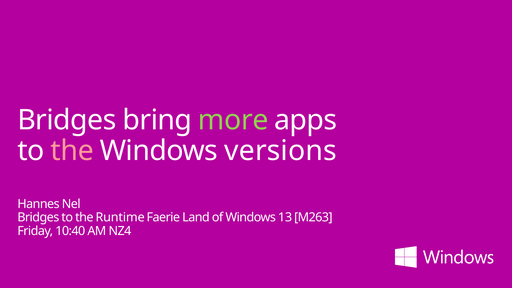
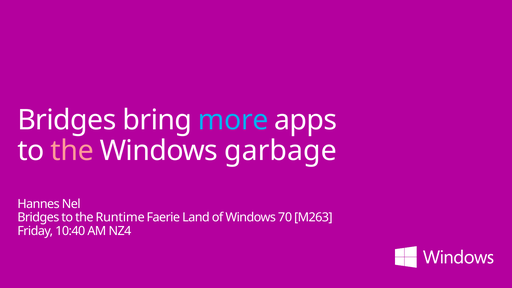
more colour: light green -> light blue
versions: versions -> garbage
13: 13 -> 70
